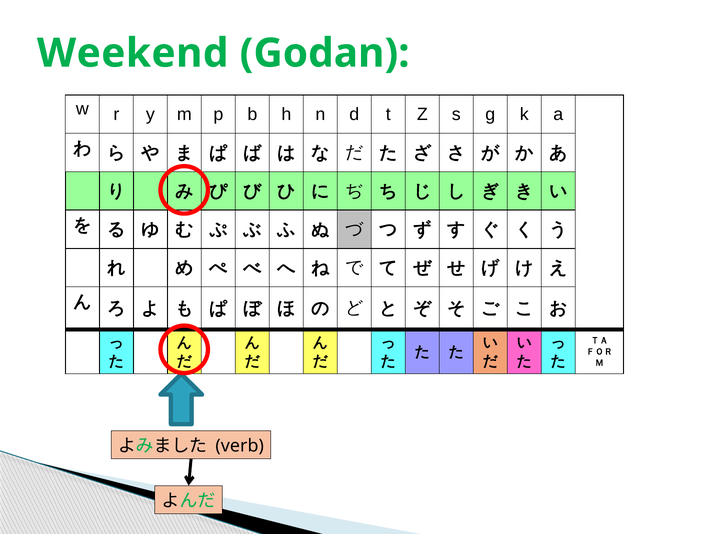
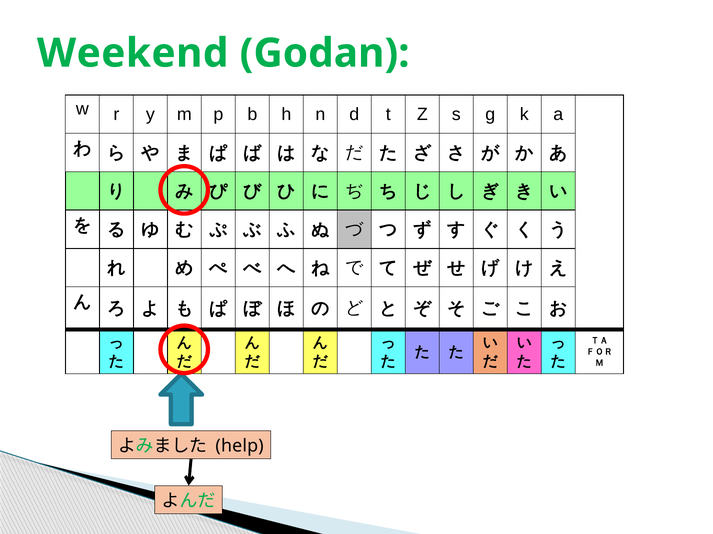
verb: verb -> help
